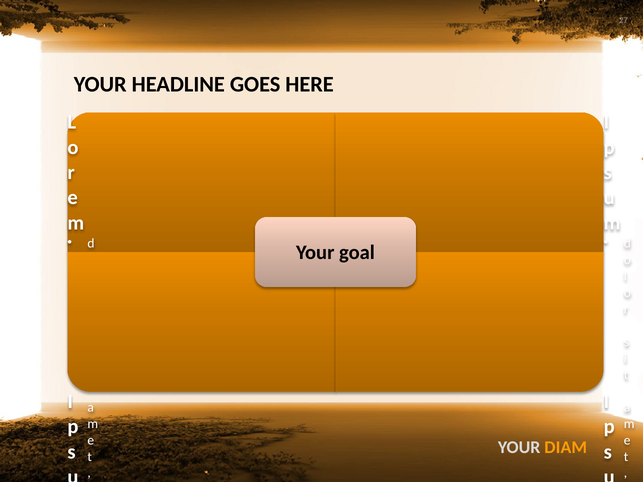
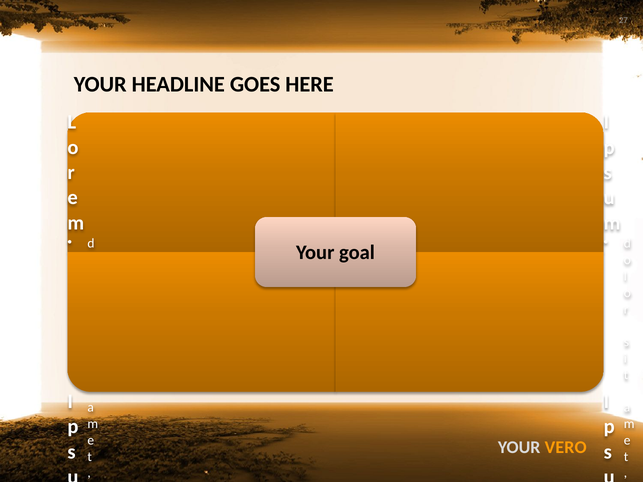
DIAM: DIAM -> VERO
